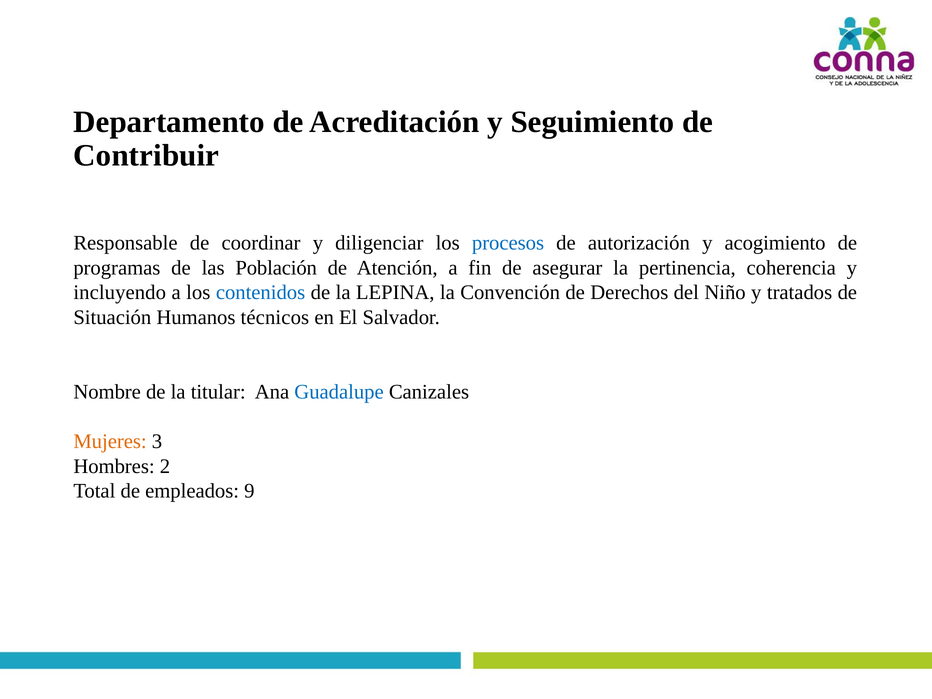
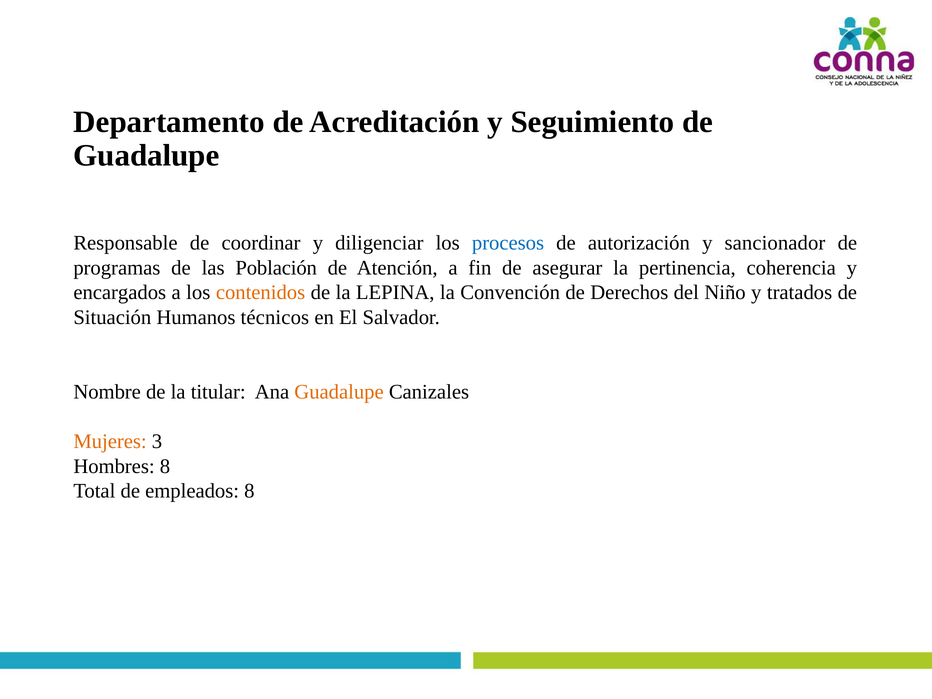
Contribuir at (146, 155): Contribuir -> Guadalupe
acogimiento: acogimiento -> sancionador
incluyendo: incluyendo -> encargados
contenidos colour: blue -> orange
Guadalupe at (339, 392) colour: blue -> orange
Hombres 2: 2 -> 8
empleados 9: 9 -> 8
